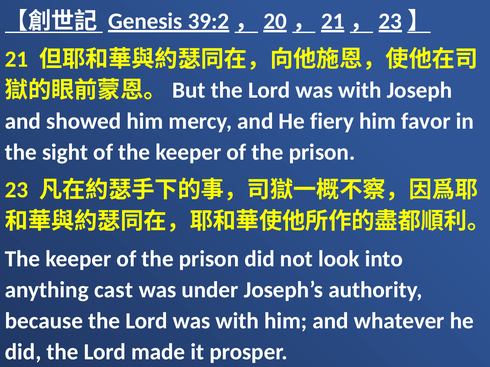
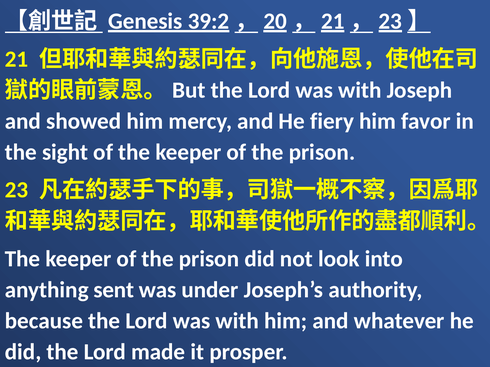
cast: cast -> sent
